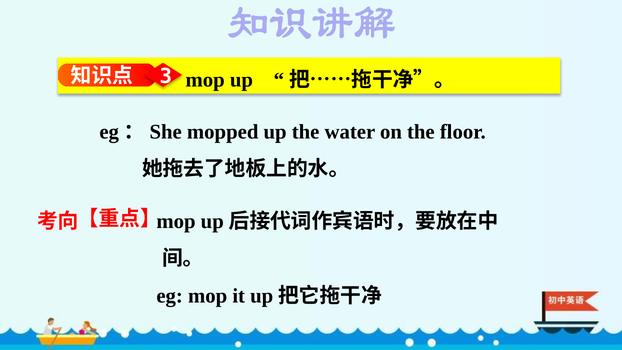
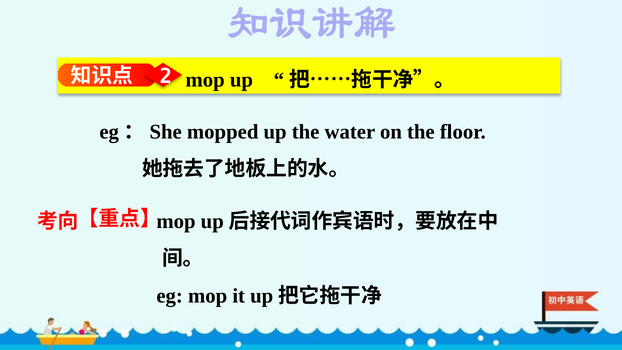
3: 3 -> 2
